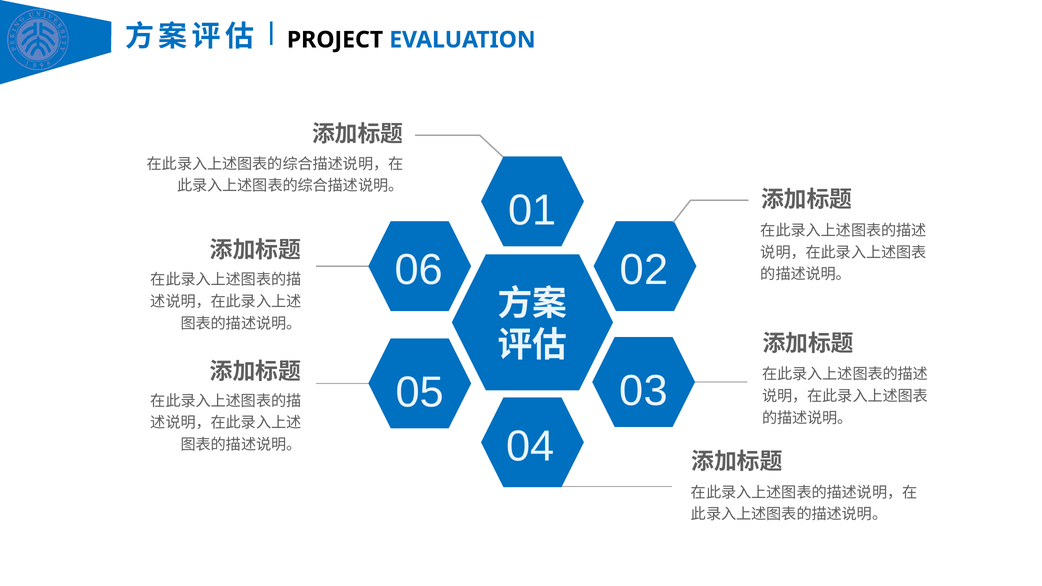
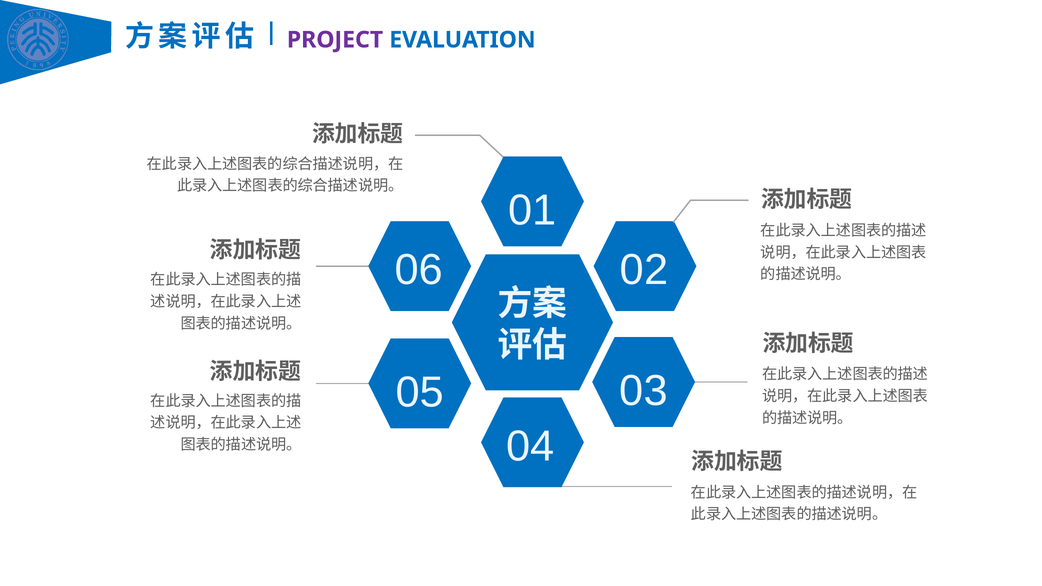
PROJECT colour: black -> purple
